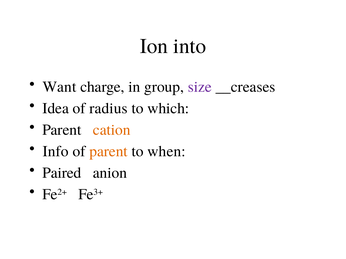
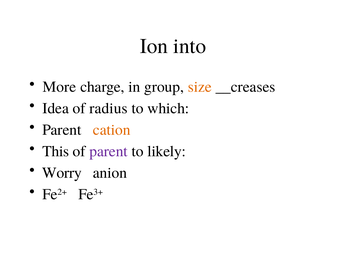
Want: Want -> More
size colour: purple -> orange
Info: Info -> This
parent at (109, 152) colour: orange -> purple
when: when -> likely
Paired: Paired -> Worry
